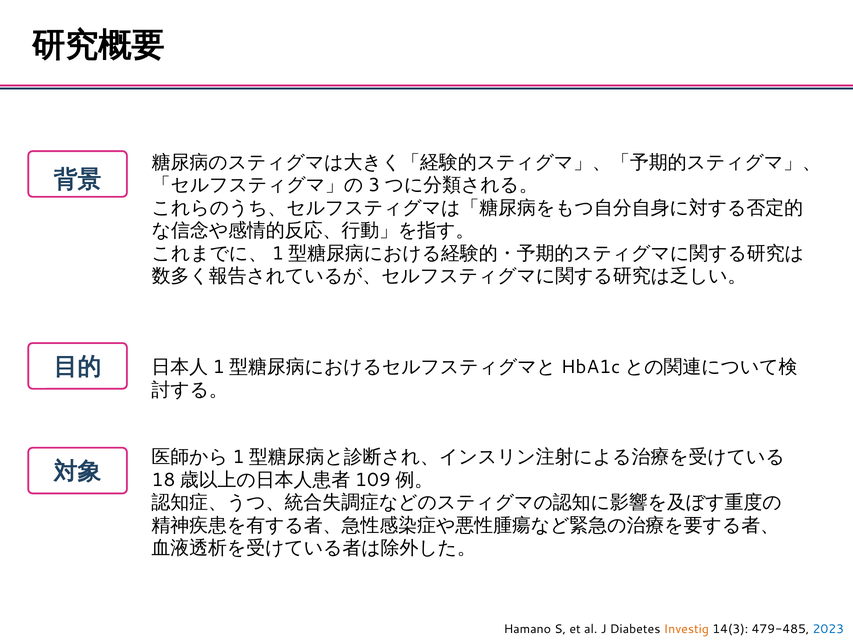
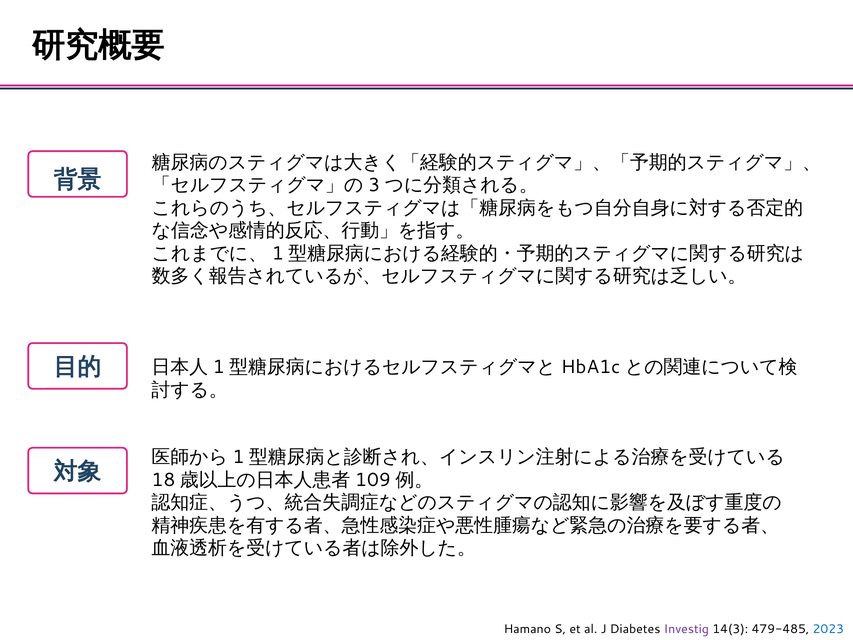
Investig colour: orange -> purple
